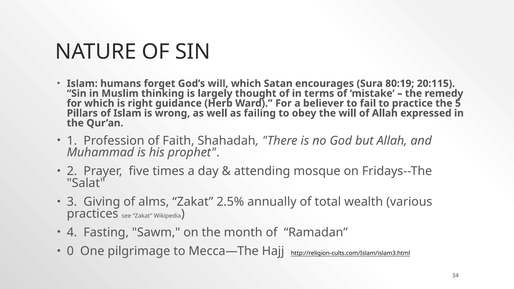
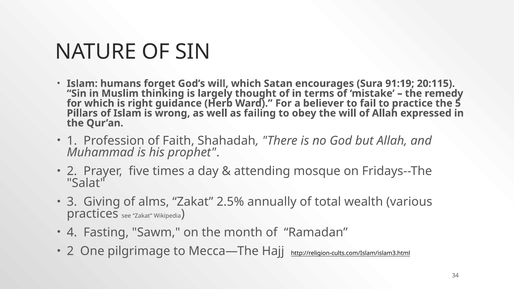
80:19: 80:19 -> 91:19
0 at (70, 251): 0 -> 2
